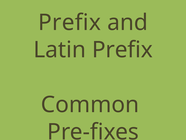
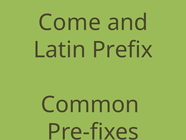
Prefix at (70, 22): Prefix -> Come
